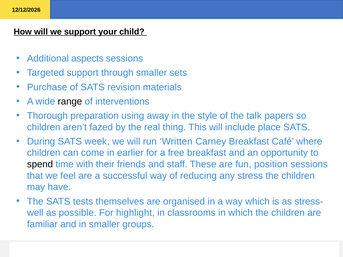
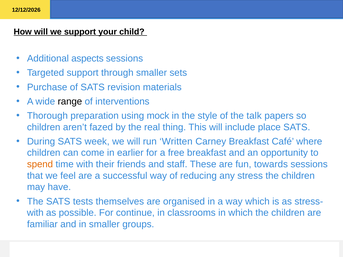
away: away -> mock
spend colour: black -> orange
position: position -> towards
well at (35, 213): well -> with
highlight: highlight -> continue
